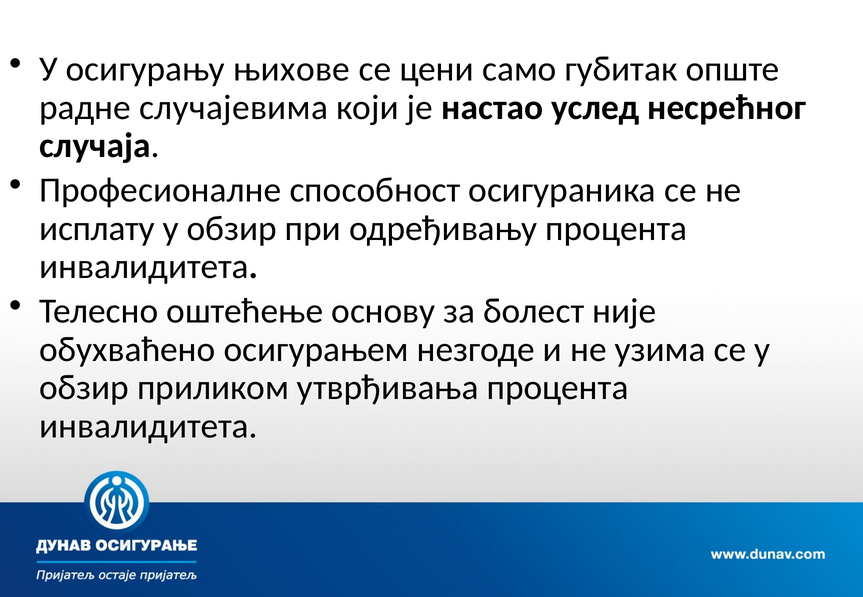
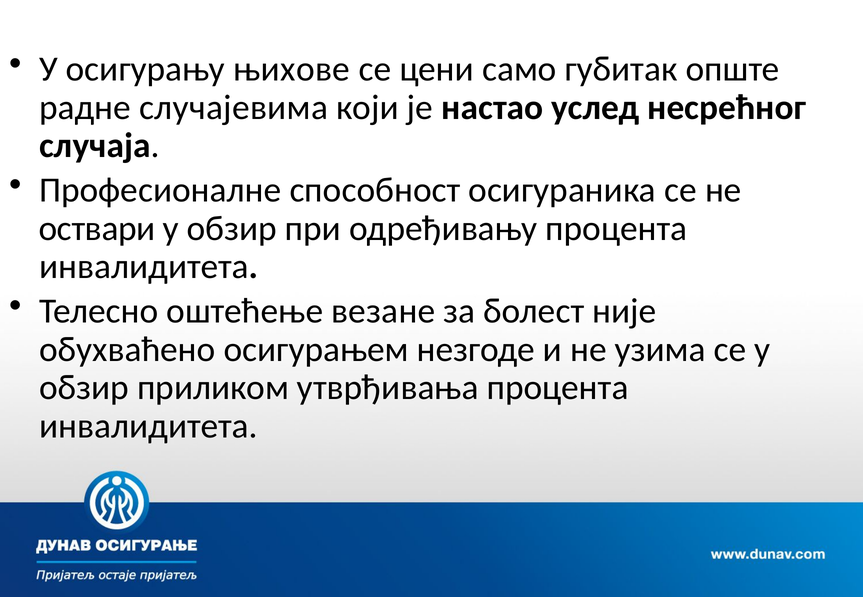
исплату: исплату -> оствари
основу: основу -> везане
